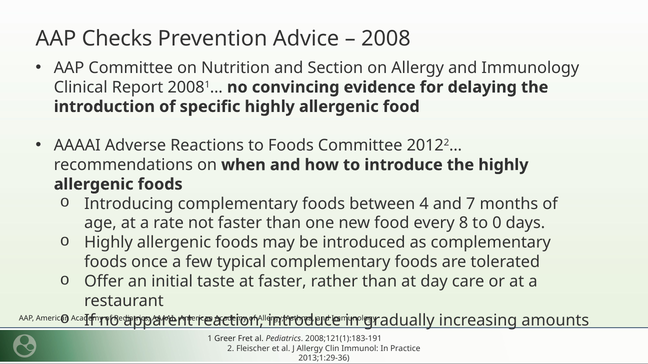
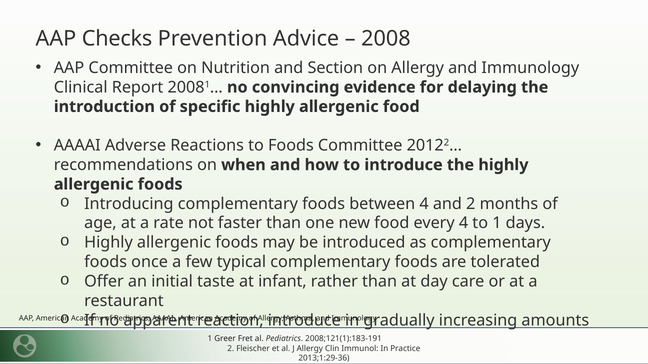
and 7: 7 -> 2
every 8: 8 -> 4
to 0: 0 -> 1
at faster: faster -> infant
